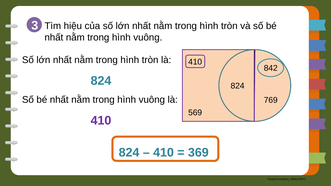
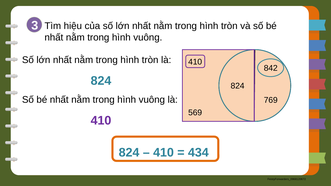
369: 369 -> 434
